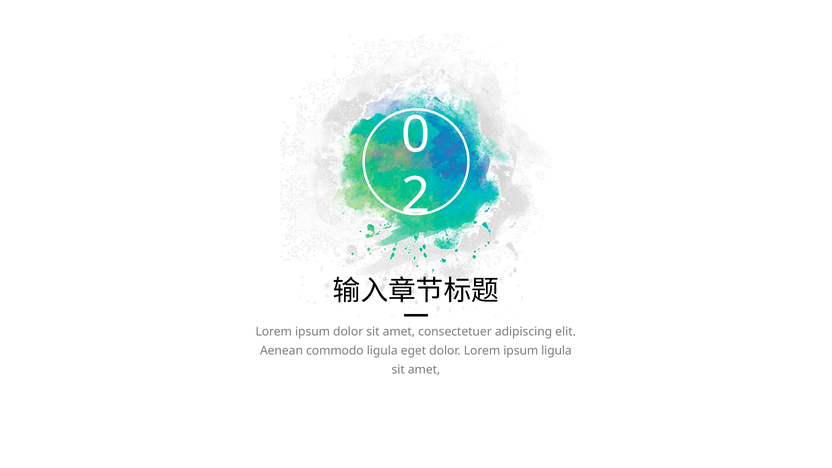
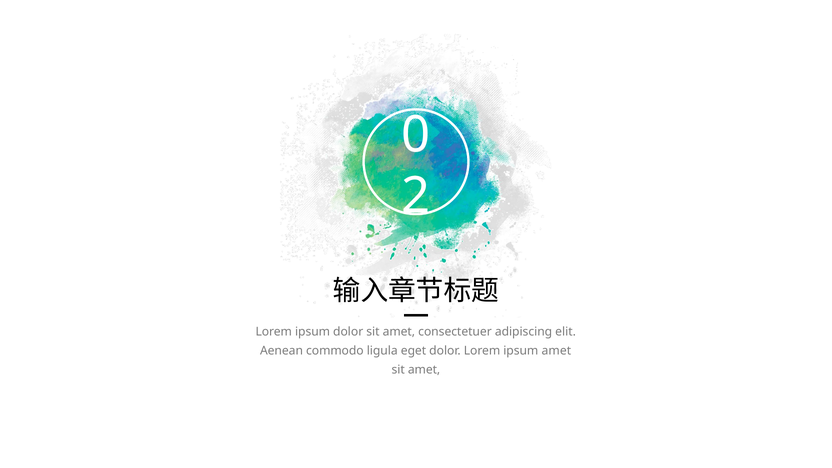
ipsum ligula: ligula -> amet
